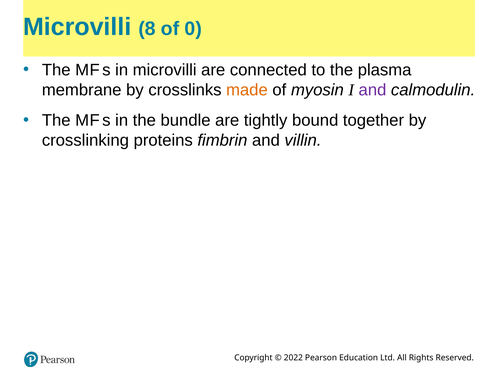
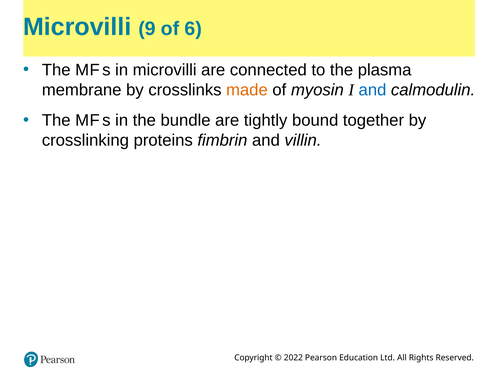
8: 8 -> 9
0: 0 -> 6
and at (372, 90) colour: purple -> blue
